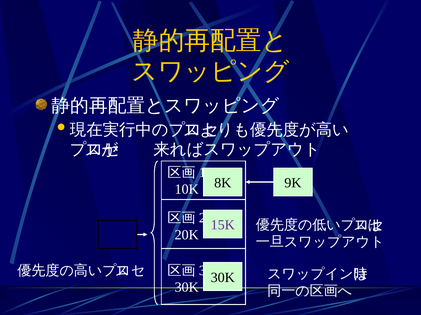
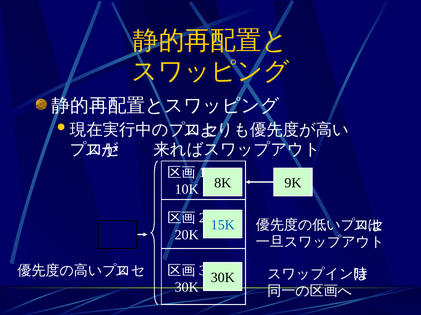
15K colour: purple -> blue
